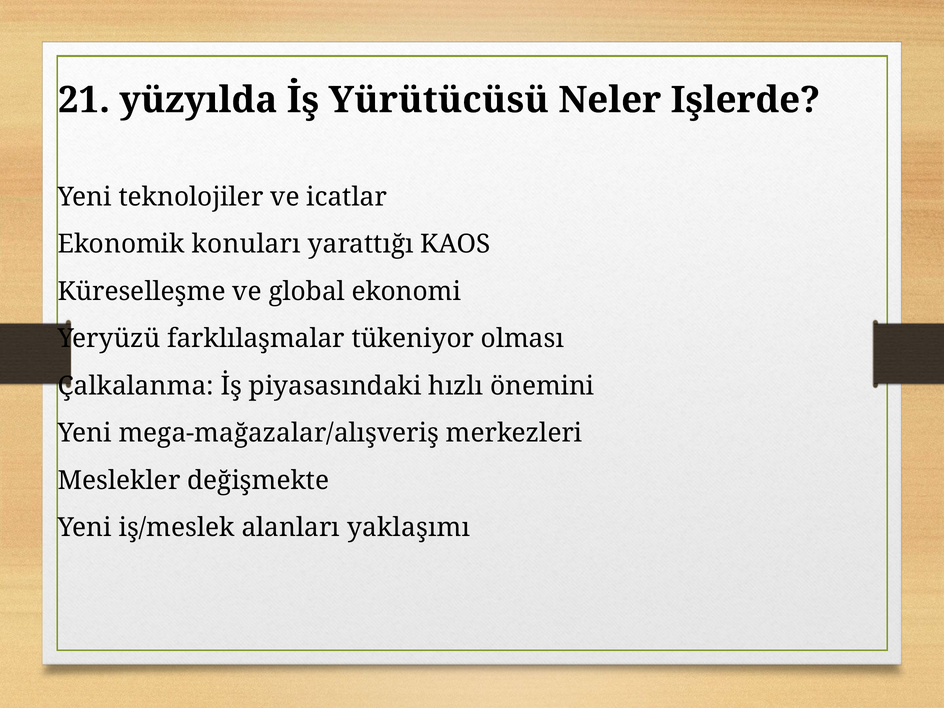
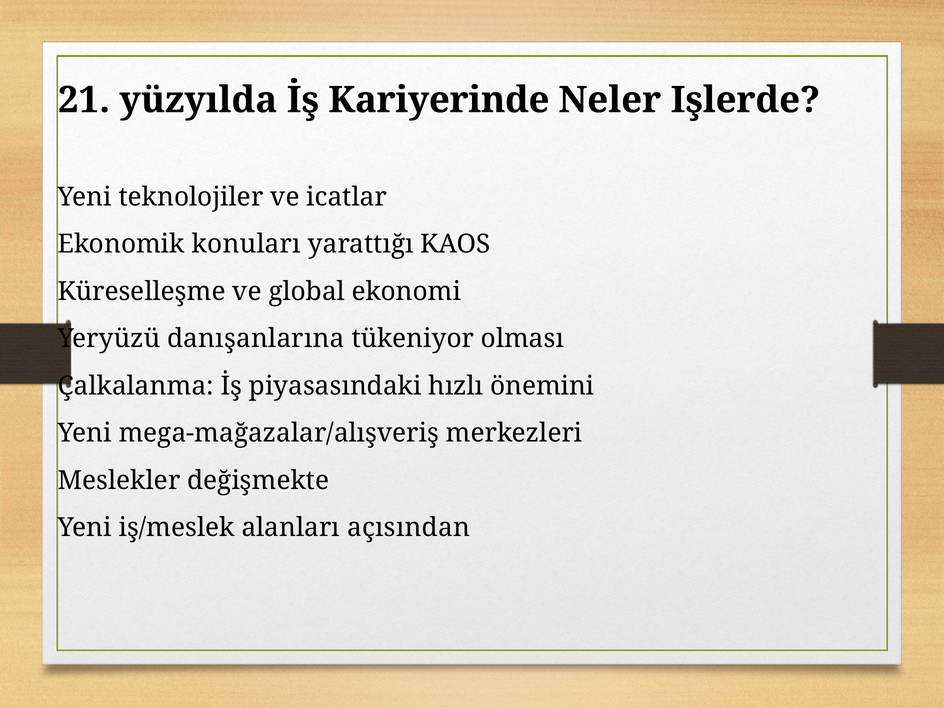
Yürütücüsü: Yürütücüsü -> Kariyerinde
farklılaşmalar: farklılaşmalar -> danışanlarına
yaklaşımı: yaklaşımı -> açısından
